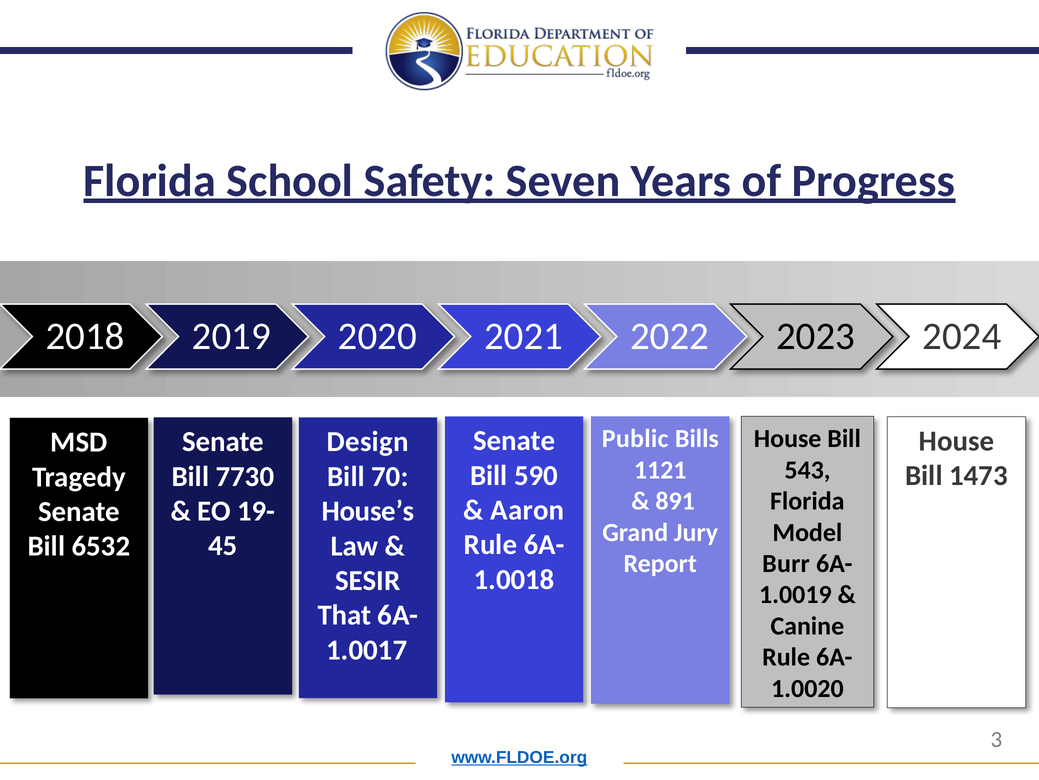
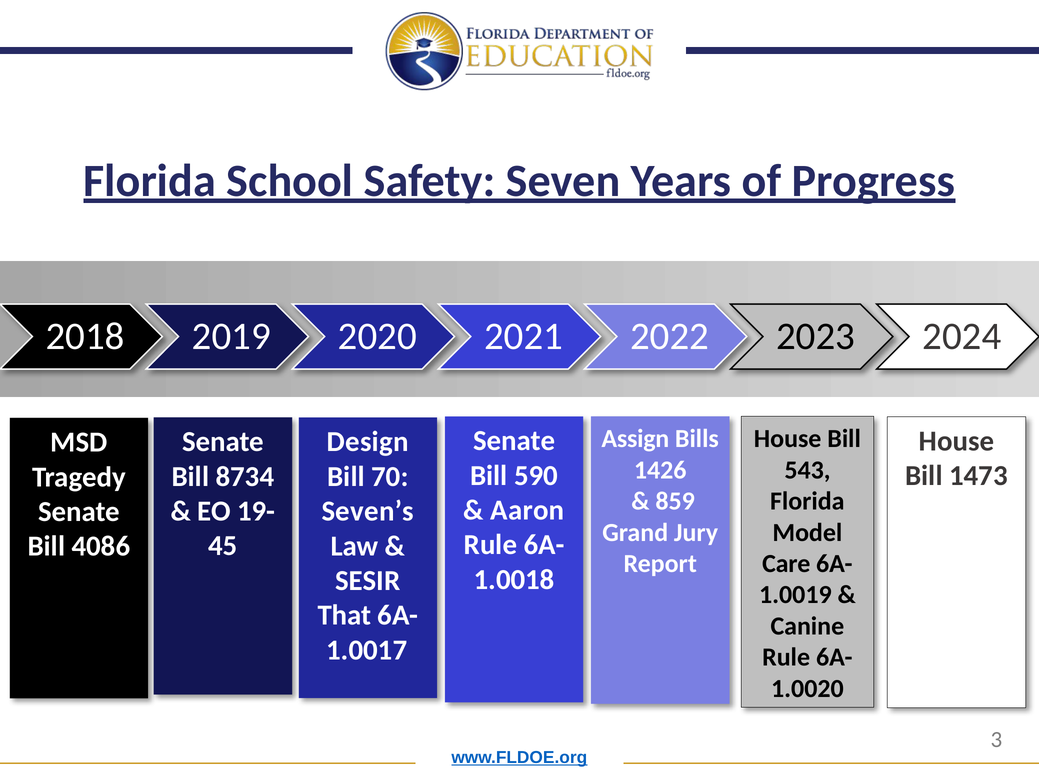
Public: Public -> Assign
1121: 1121 -> 1426
7730: 7730 -> 8734
891: 891 -> 859
House’s: House’s -> Seven’s
6532: 6532 -> 4086
Burr: Burr -> Care
